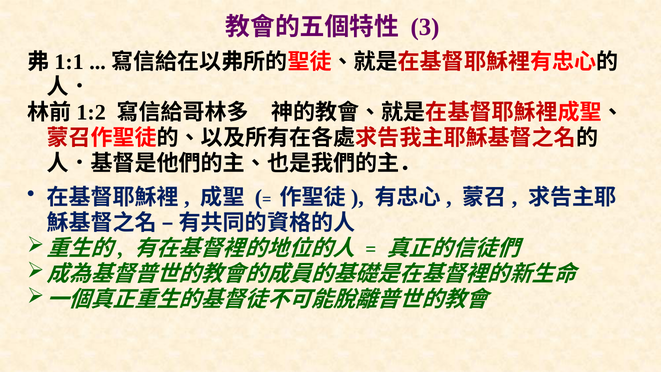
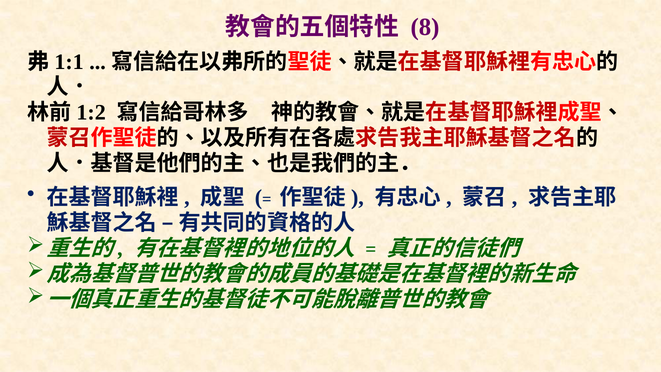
3: 3 -> 8
